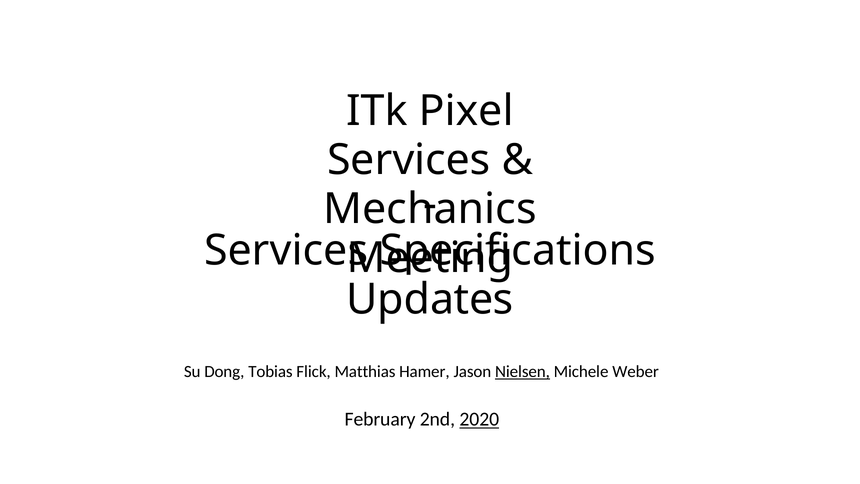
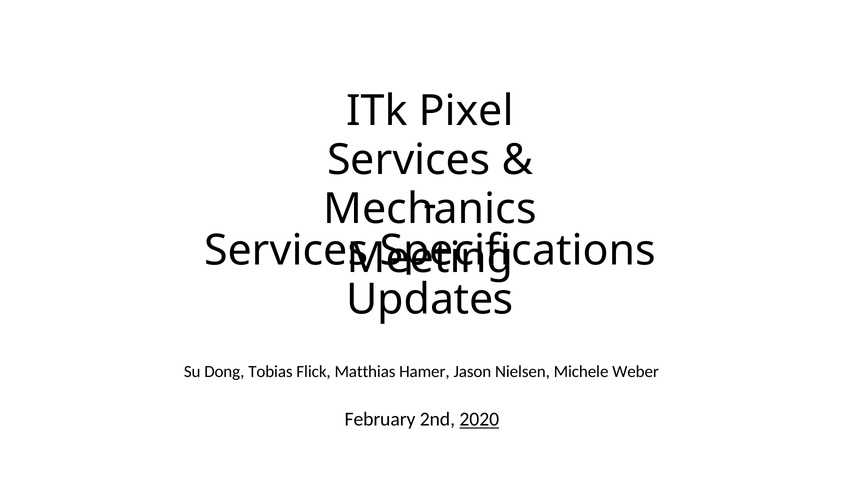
Nielsen underline: present -> none
